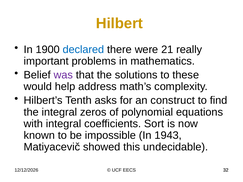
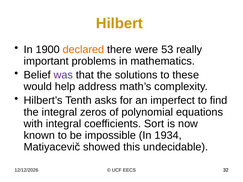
declared colour: blue -> orange
21: 21 -> 53
construct: construct -> imperfect
1943: 1943 -> 1934
